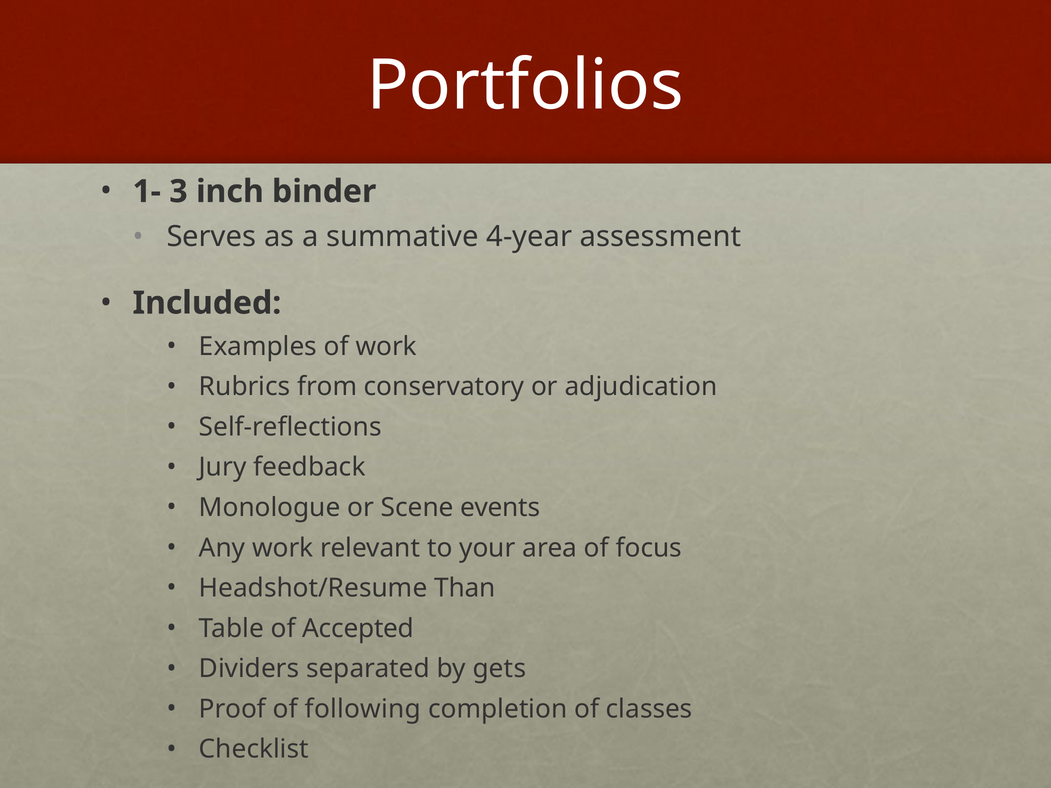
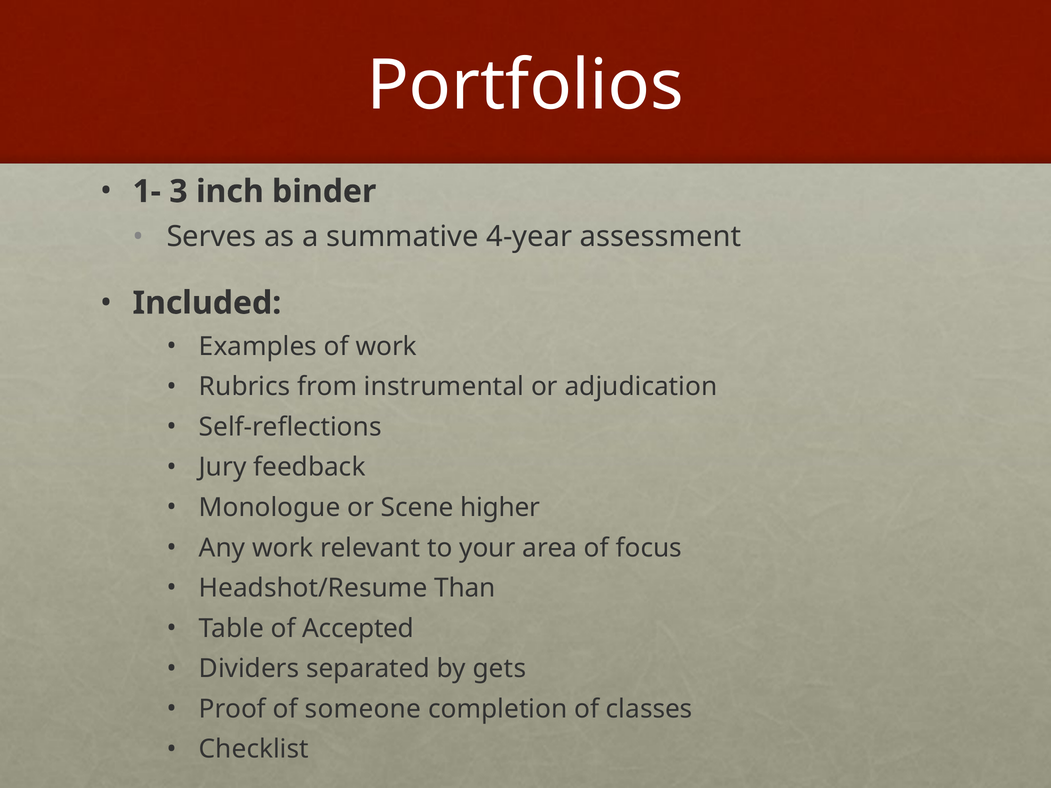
conservatory: conservatory -> instrumental
events: events -> higher
following: following -> someone
